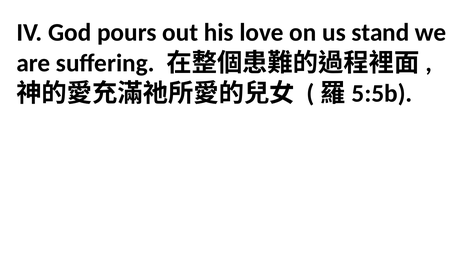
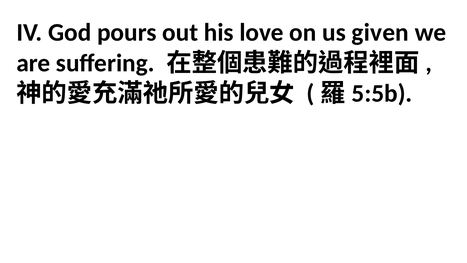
stand: stand -> given
